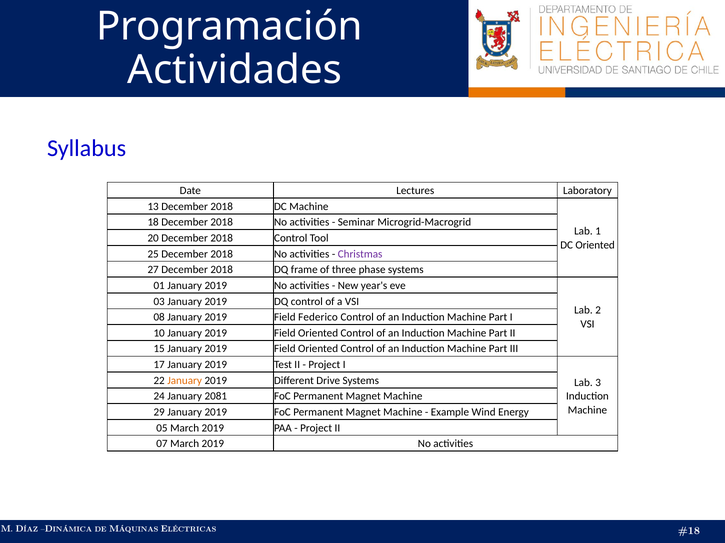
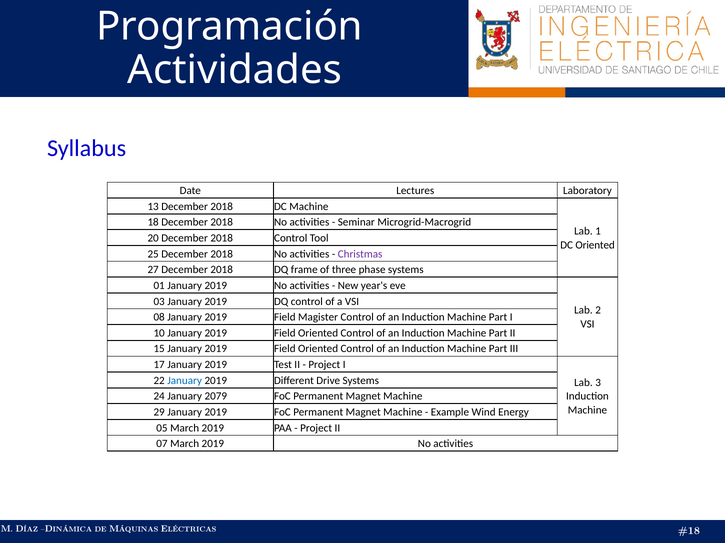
Federico: Federico -> Magister
January at (185, 381) colour: orange -> blue
2081: 2081 -> 2079
